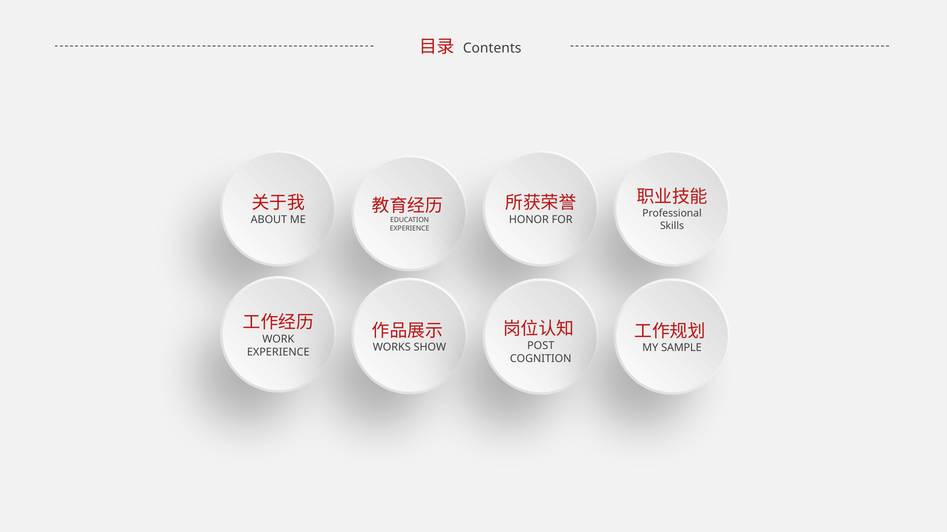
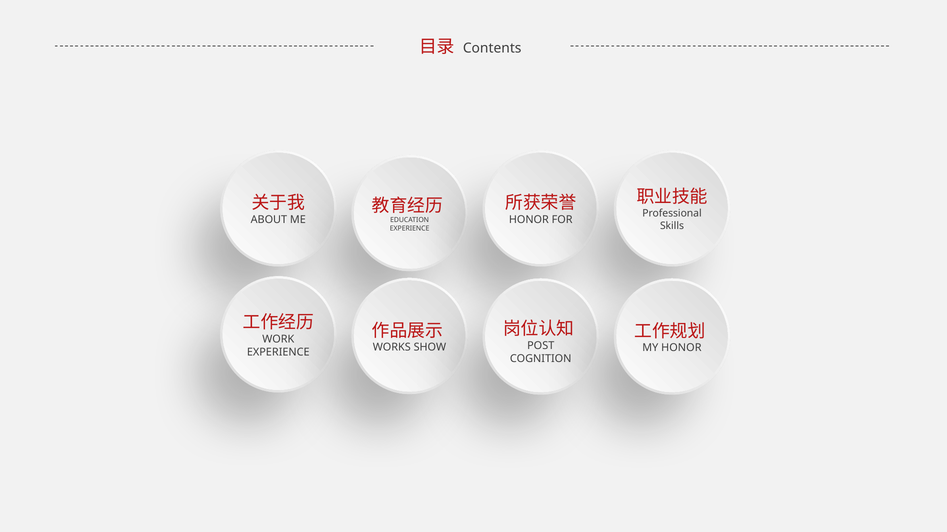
SAMPLE at (681, 348): SAMPLE -> HONOR
